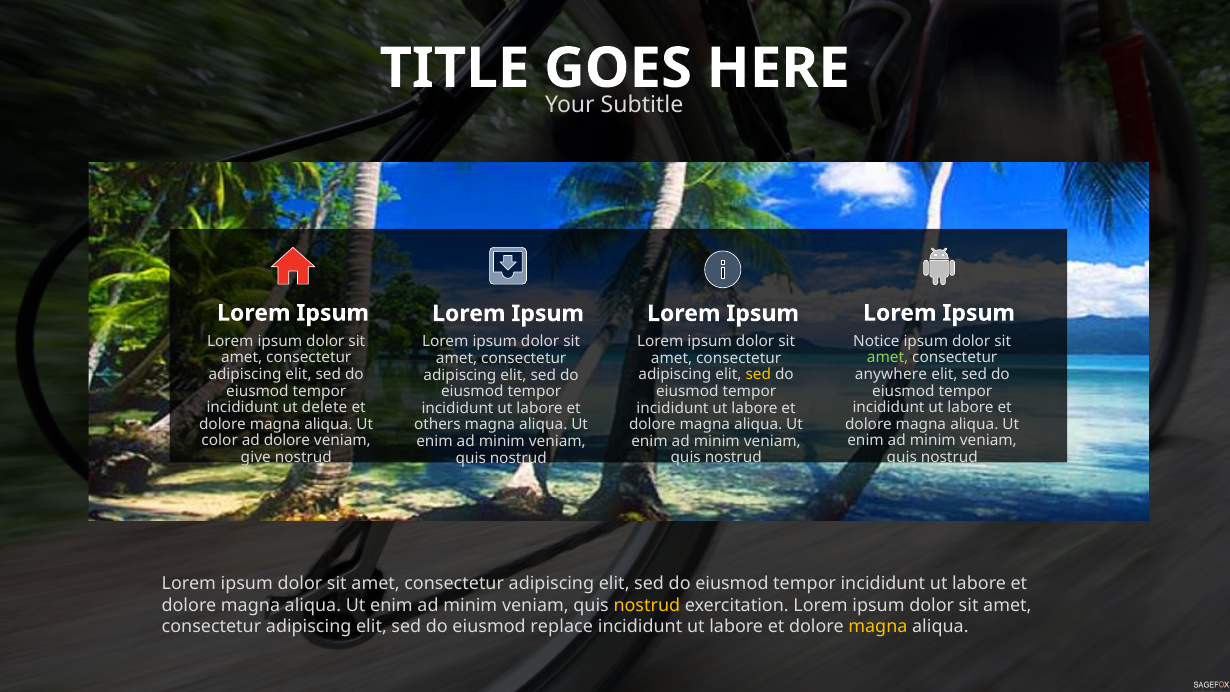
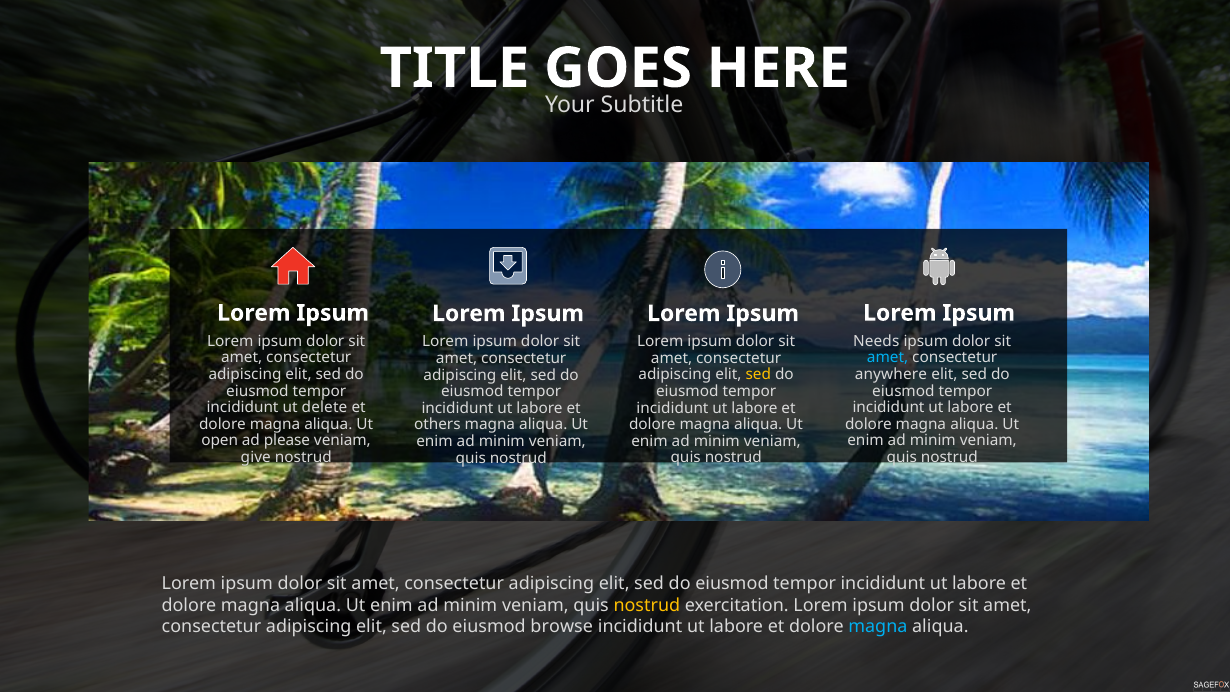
Notice: Notice -> Needs
amet at (888, 358) colour: light green -> light blue
color: color -> open
ad dolore: dolore -> please
replace: replace -> browse
magna at (878, 627) colour: yellow -> light blue
